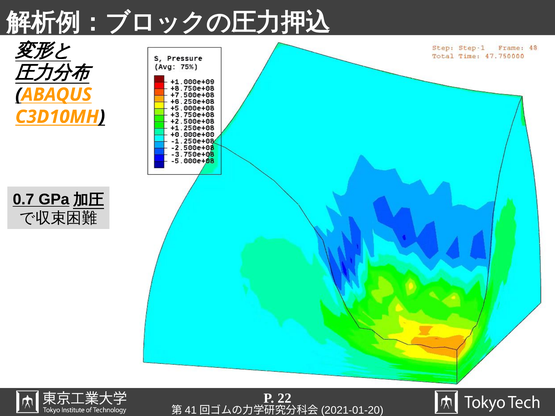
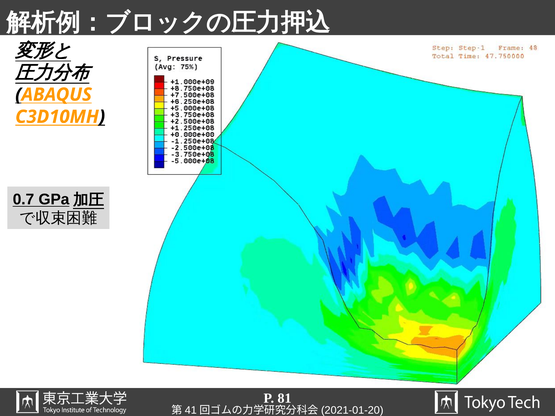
22: 22 -> 81
